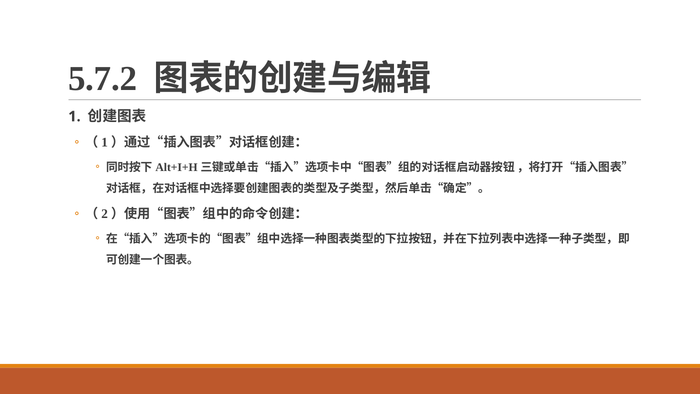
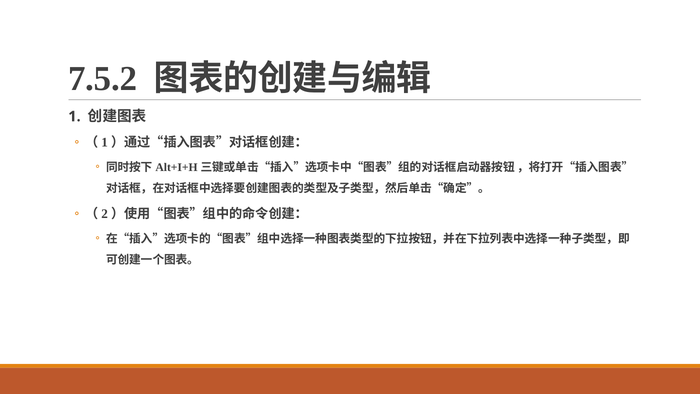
5.7.2: 5.7.2 -> 7.5.2
